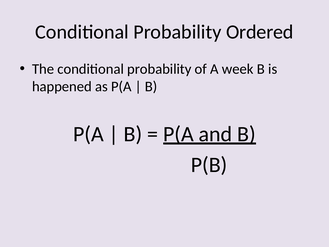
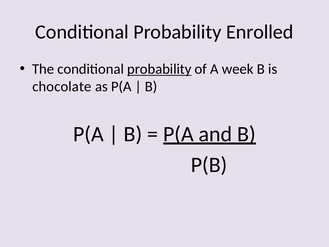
Ordered: Ordered -> Enrolled
probability at (159, 69) underline: none -> present
happened: happened -> chocolate
